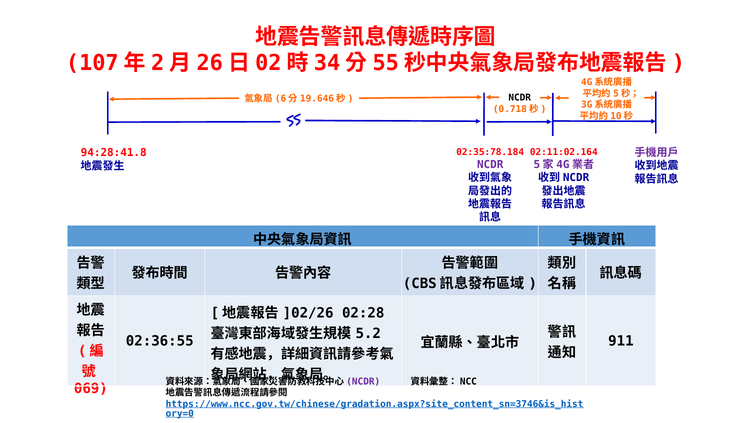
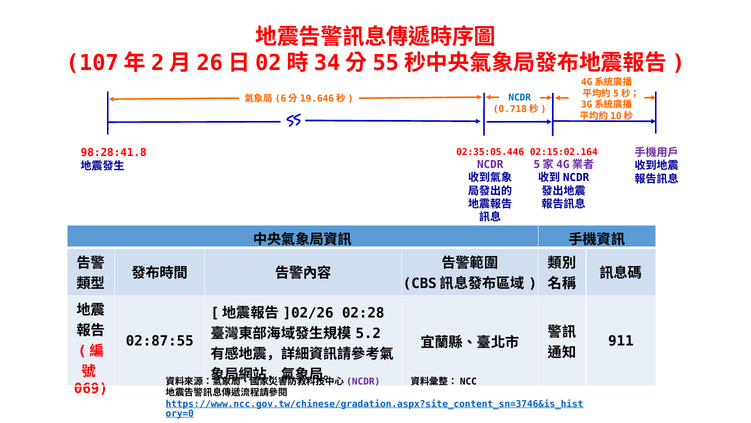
NCDR at (520, 98) colour: black -> blue
94:28:41.8: 94:28:41.8 -> 98:28:41.8
02:35:78.184: 02:35:78.184 -> 02:35:05.446
02:11:02.164: 02:11:02.164 -> 02:15:02.164
02:36:55: 02:36:55 -> 02:87:55
